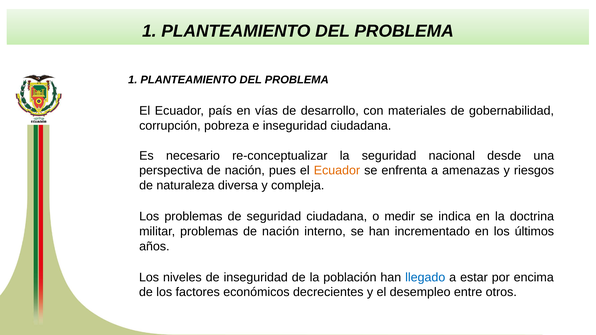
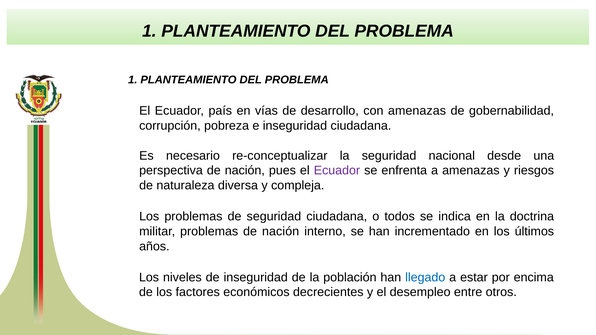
con materiales: materiales -> amenazas
Ecuador at (337, 171) colour: orange -> purple
medir: medir -> todos
